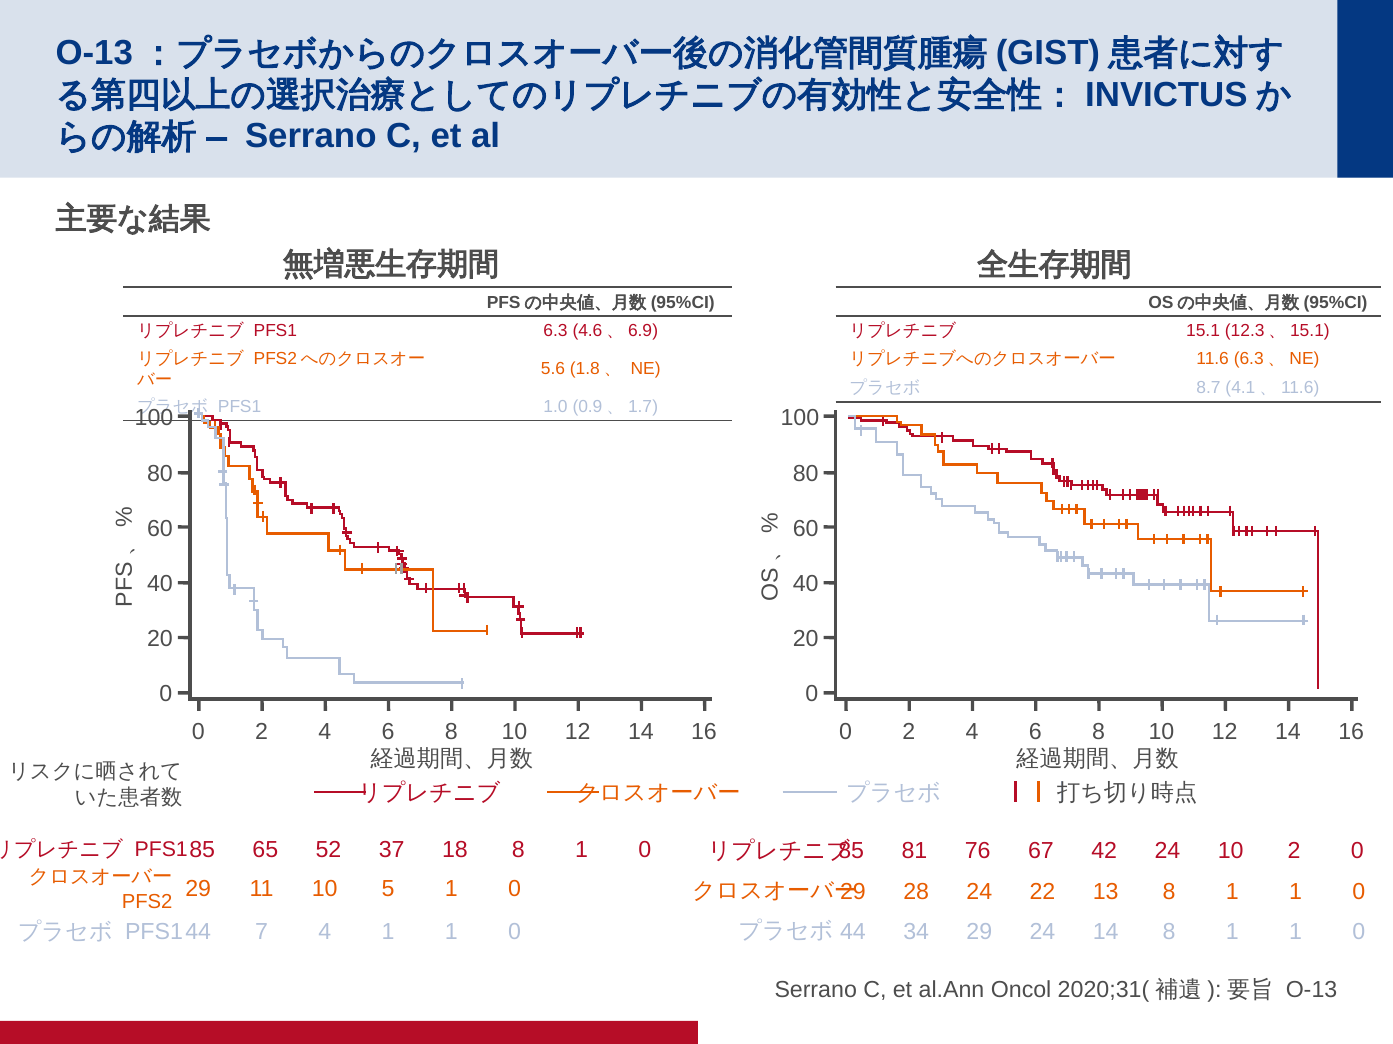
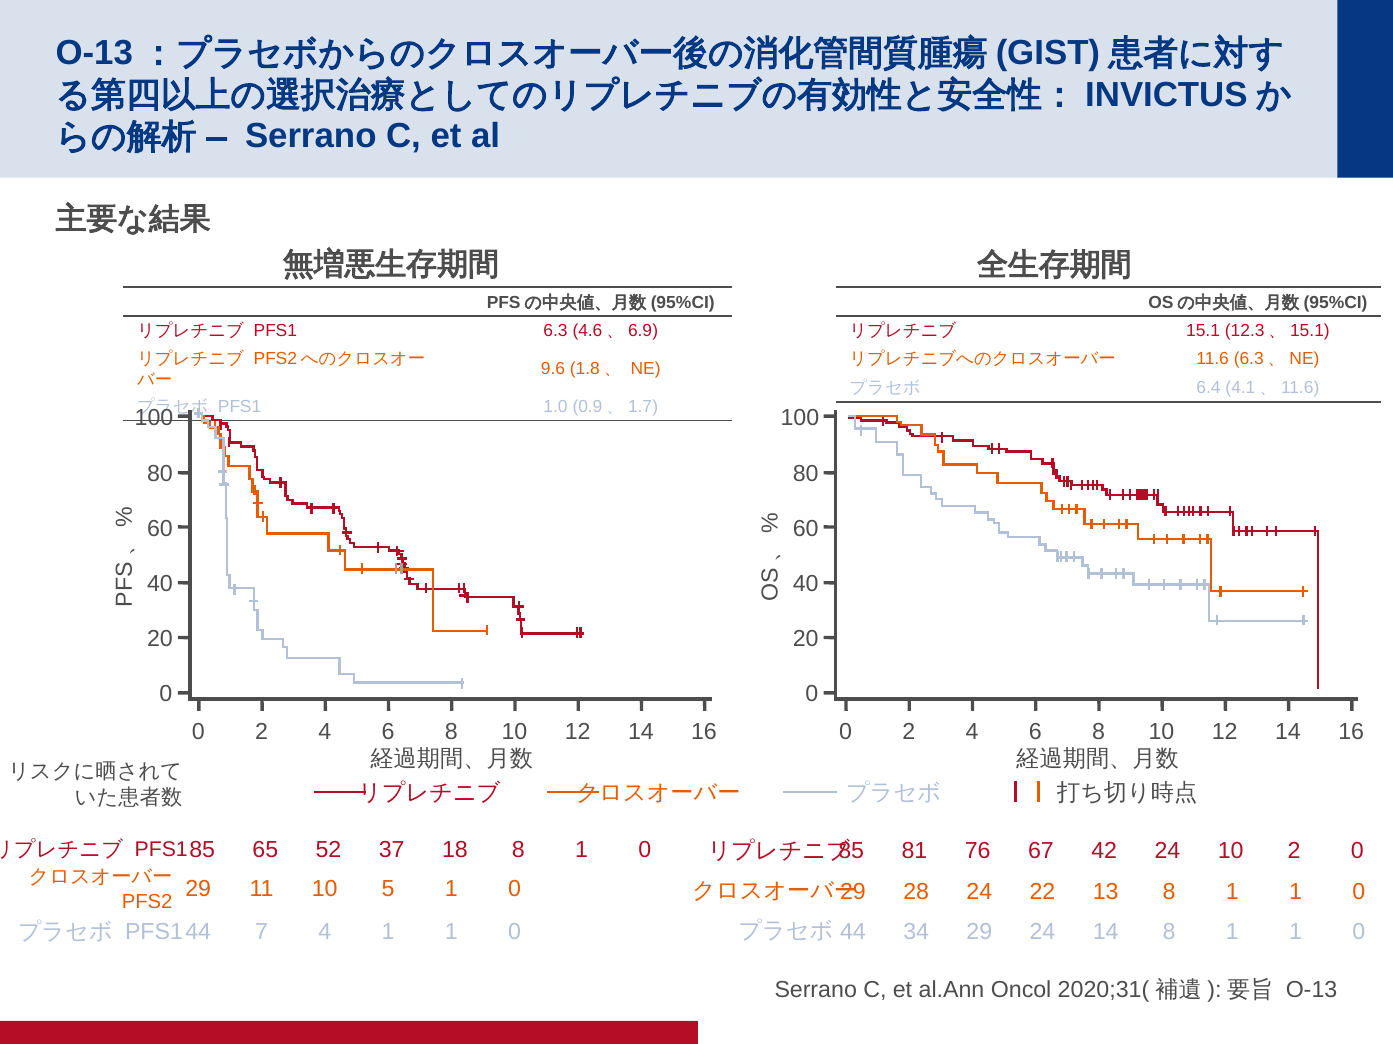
5.6: 5.6 -> 9.6
8.7: 8.7 -> 6.4
